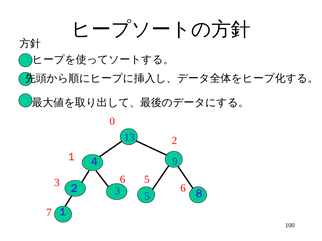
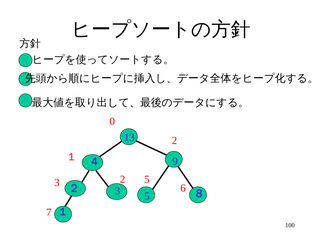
3 6: 6 -> 2
